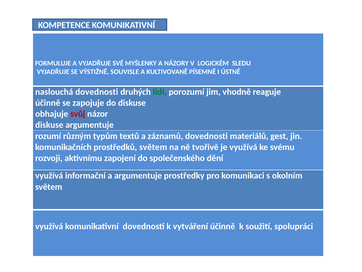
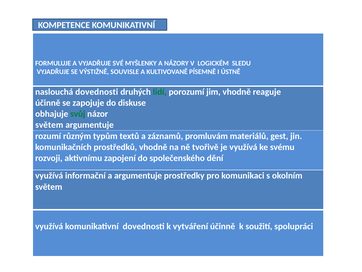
svůj colour: red -> green
diskuse at (49, 125): diskuse -> světem
záznamů dovednosti: dovednosti -> promluvám
prostředků světem: světem -> vhodně
